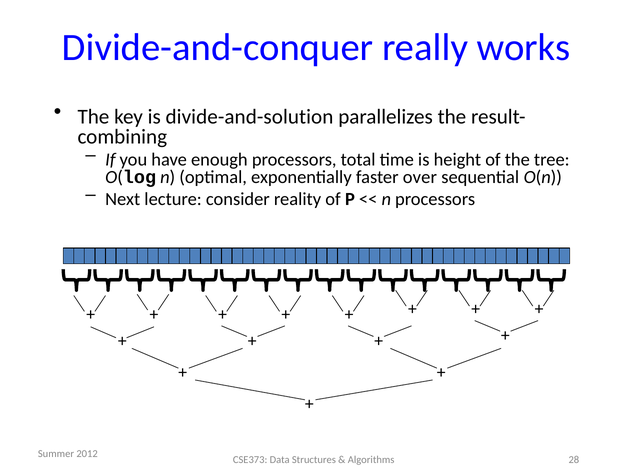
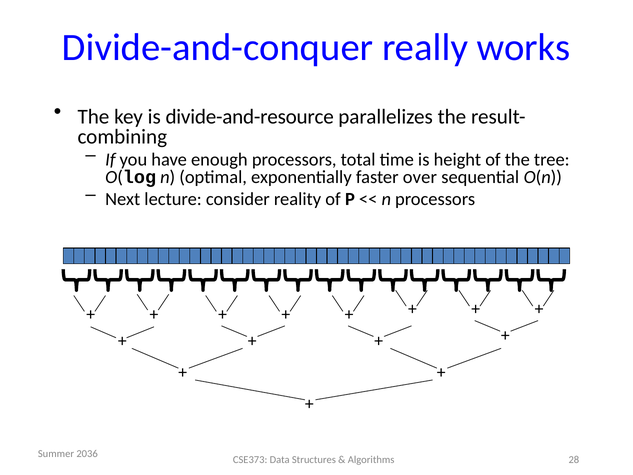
divide-and-solution: divide-and-solution -> divide-and-resource
2012: 2012 -> 2036
